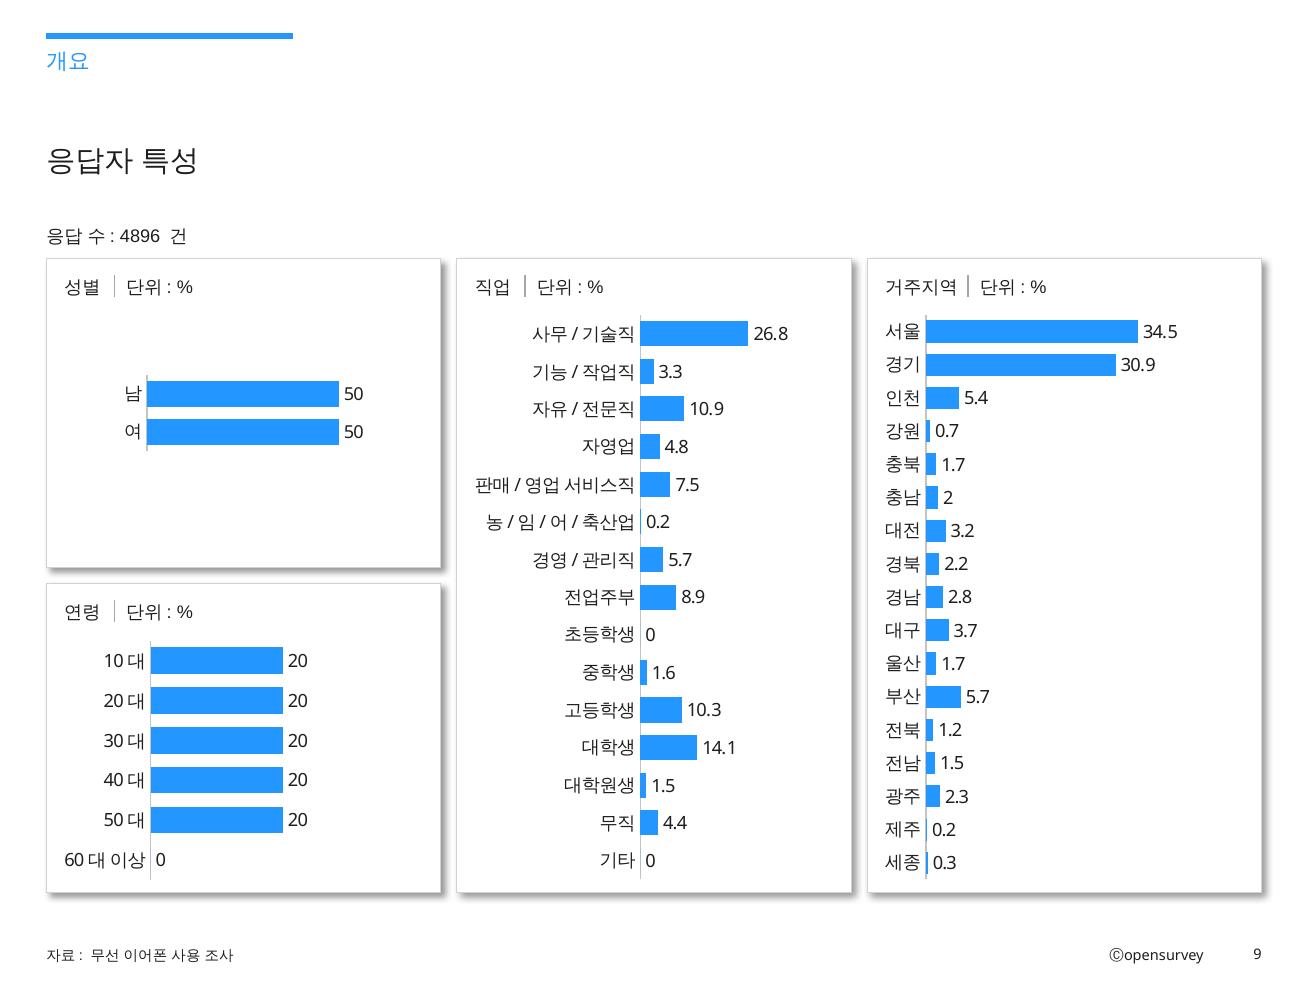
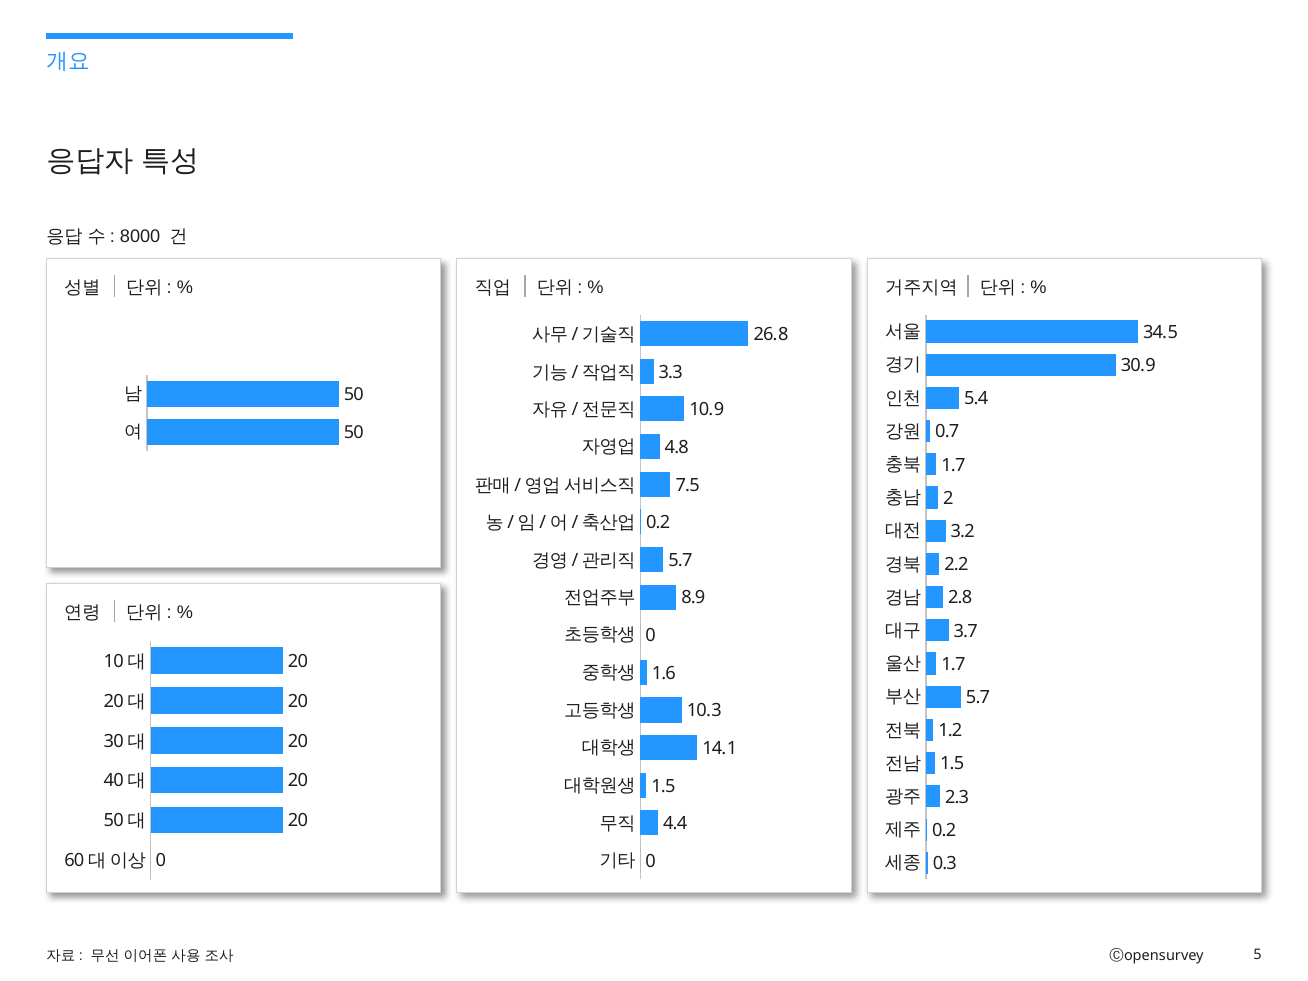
4896: 4896 -> 8000
9: 9 -> 5
